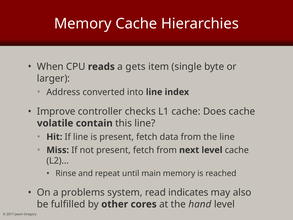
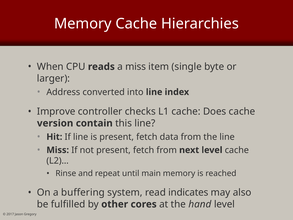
a gets: gets -> miss
volatile: volatile -> version
problems: problems -> buffering
